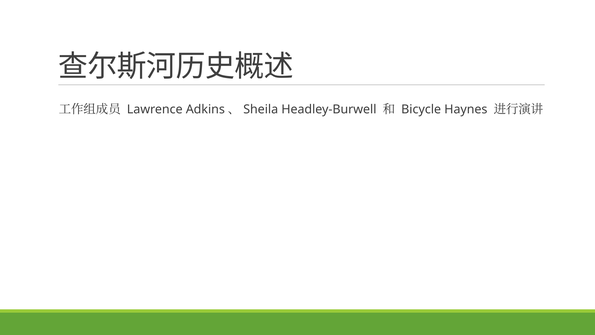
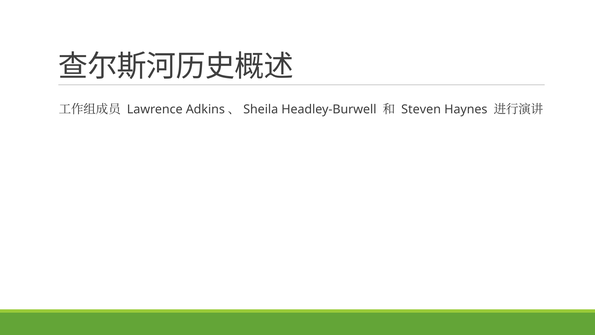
Bicycle: Bicycle -> Steven
